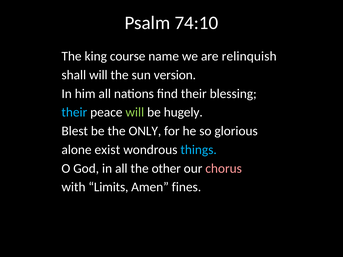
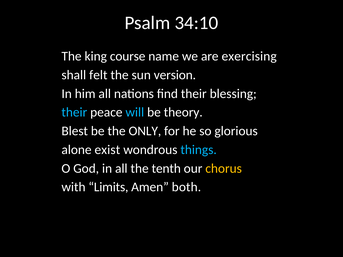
74:10: 74:10 -> 34:10
relinquish: relinquish -> exercising
shall will: will -> felt
will at (135, 112) colour: light green -> light blue
hugely: hugely -> theory
other: other -> tenth
chorus colour: pink -> yellow
fines: fines -> both
